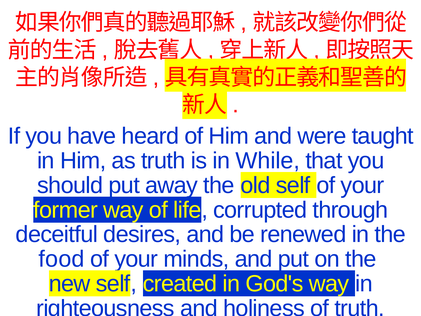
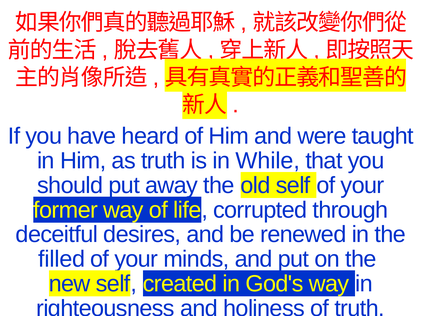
food: food -> filled
